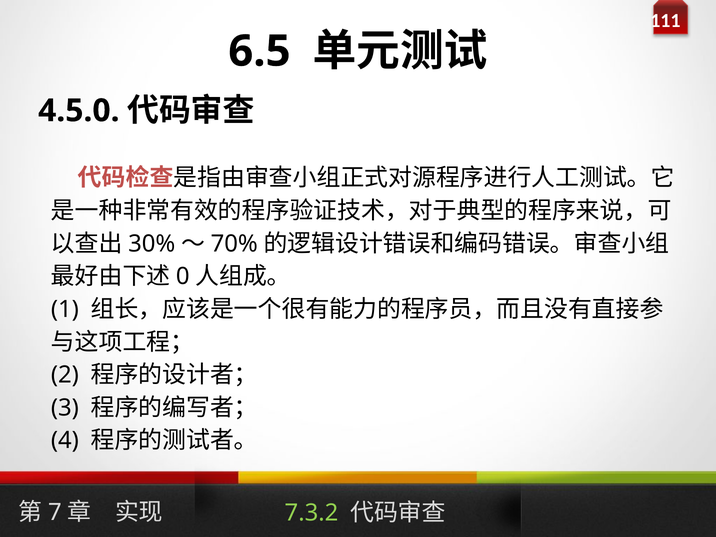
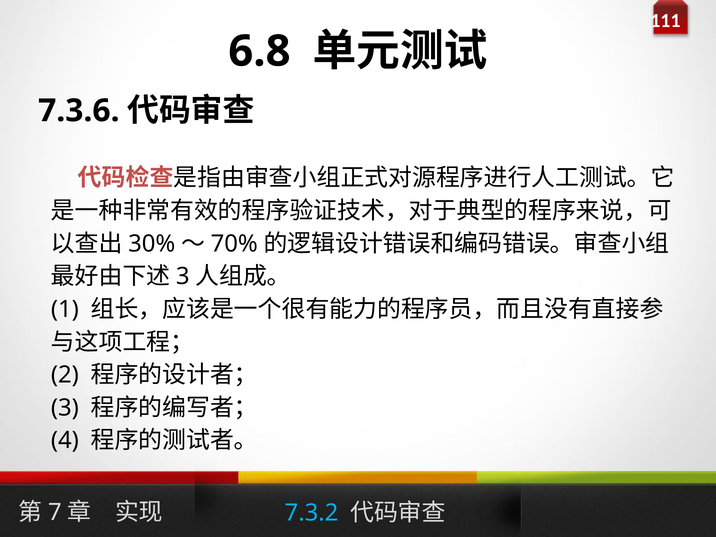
6.5: 6.5 -> 6.8
4.5.0: 4.5.0 -> 7.3.6
0 at (183, 277): 0 -> 3
7.3.2 colour: light green -> light blue
